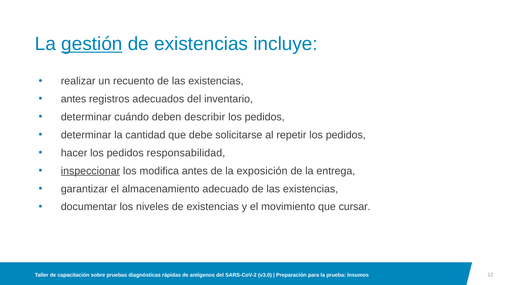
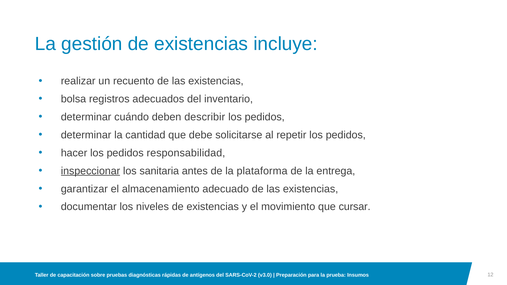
gestión underline: present -> none
antes at (74, 99): antes -> bolsa
modifica: modifica -> sanitaria
exposición: exposición -> plataforma
